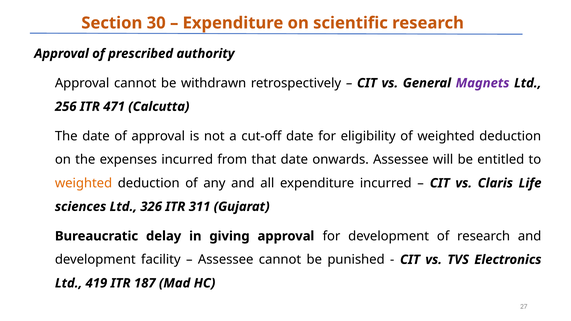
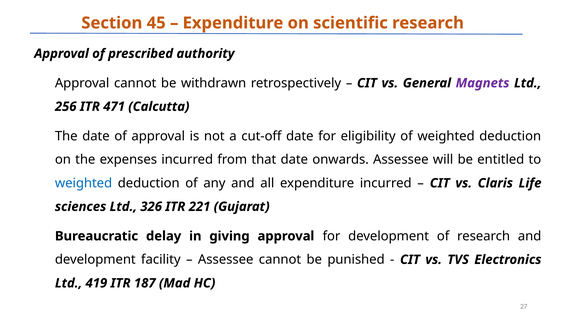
30: 30 -> 45
weighted at (84, 183) colour: orange -> blue
311: 311 -> 221
